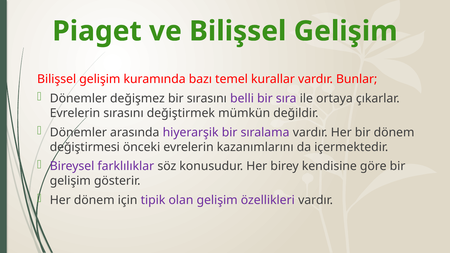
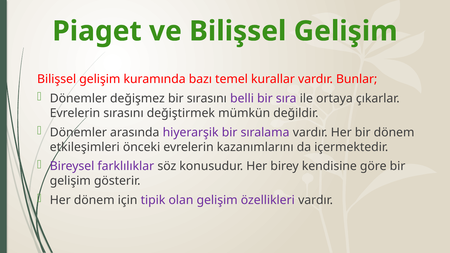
değiştirmesi: değiştirmesi -> etkileşimleri
